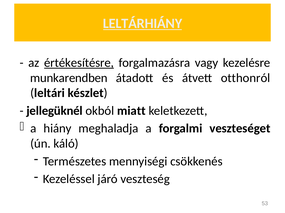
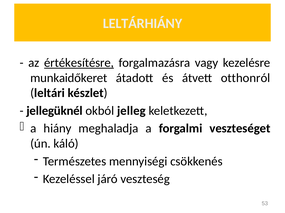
LELTÁRHIÁNY underline: present -> none
munkarendben: munkarendben -> munkaidőkeret
miatt: miatt -> jelleg
